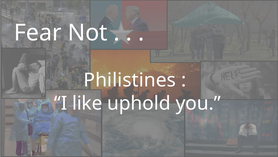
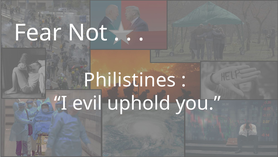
like: like -> evil
